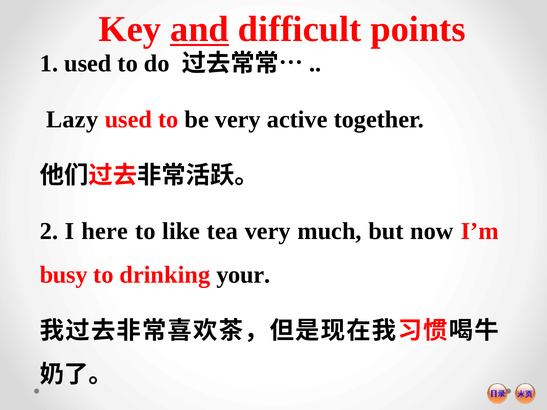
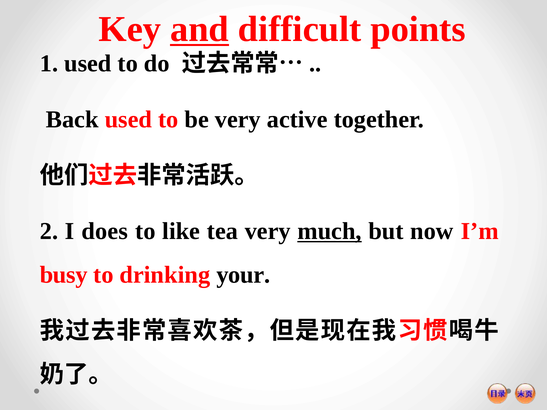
Lazy: Lazy -> Back
here: here -> does
much underline: none -> present
